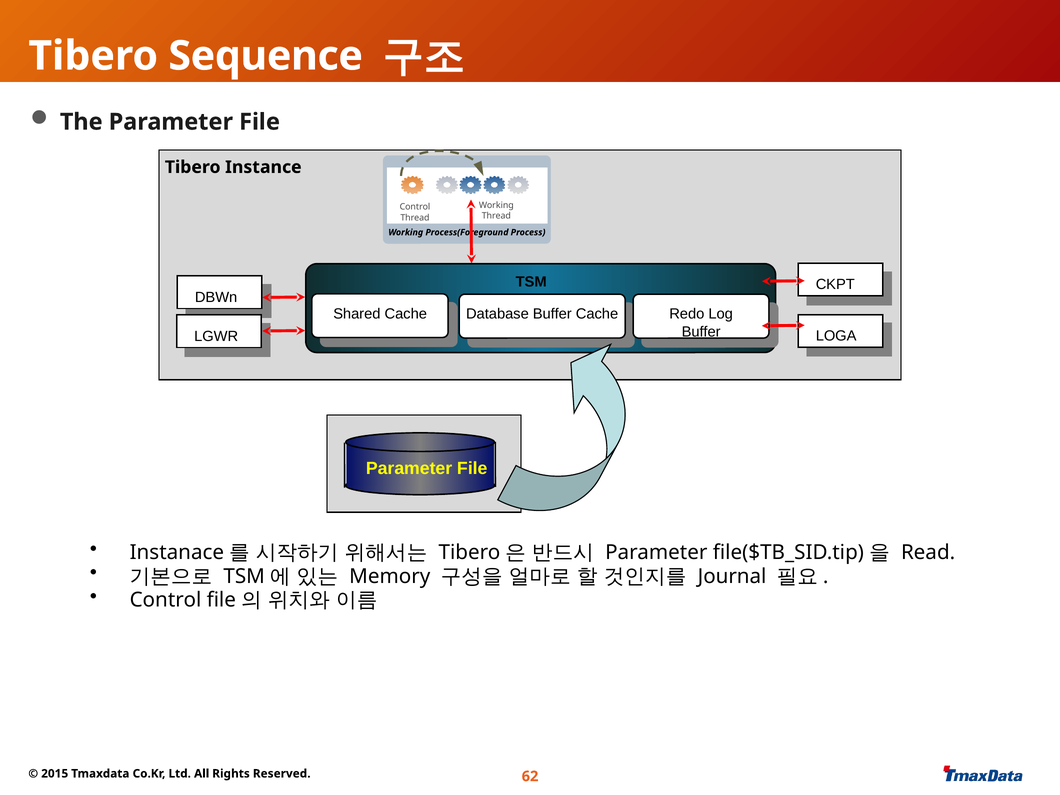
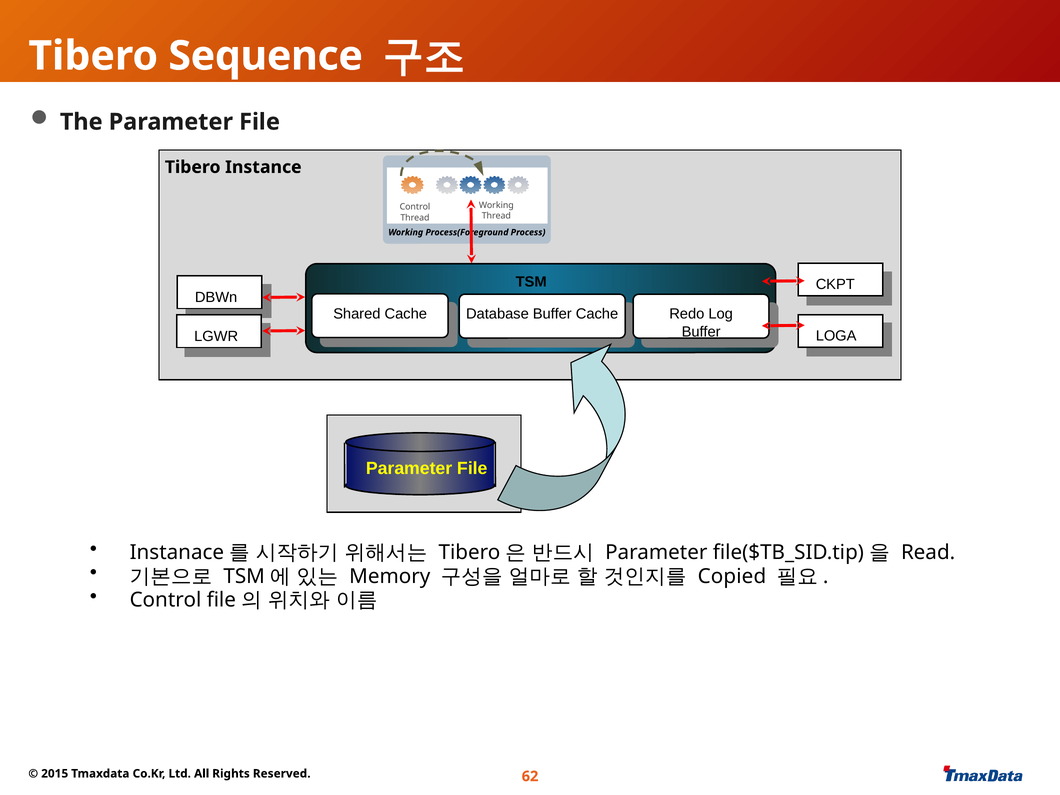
Journal: Journal -> Copied
